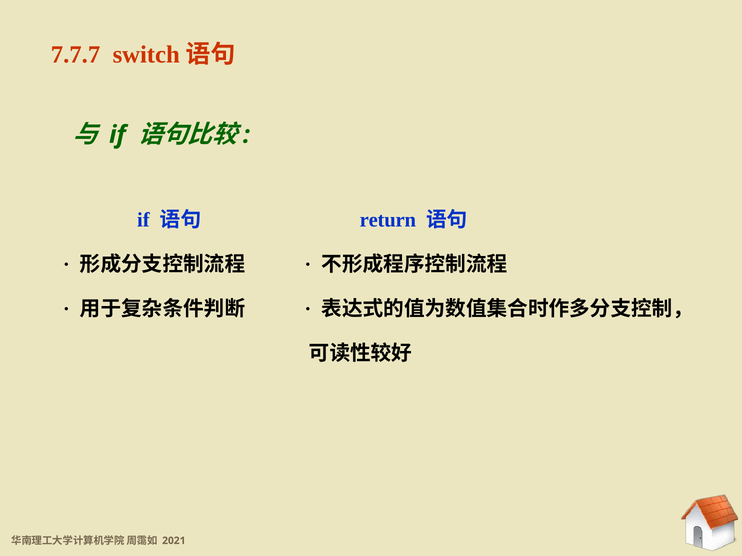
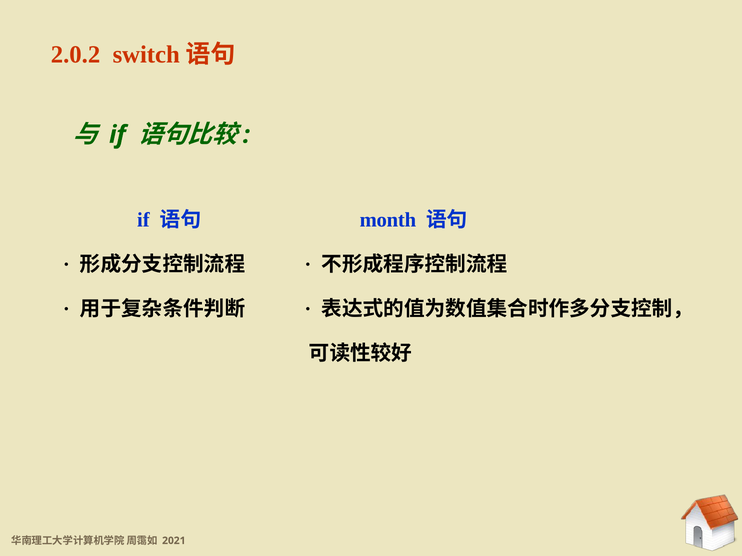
7.7.7: 7.7.7 -> 2.0.2
return: return -> month
